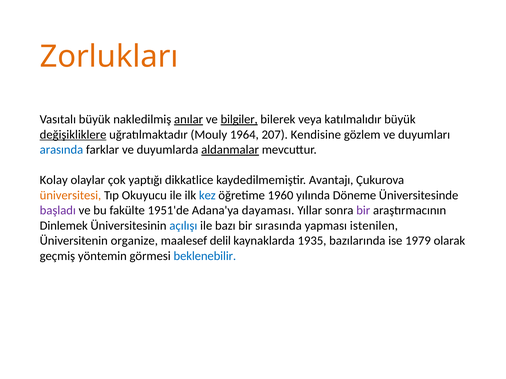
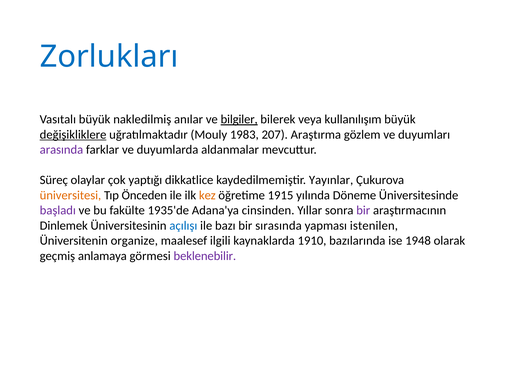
Zorlukları colour: orange -> blue
anılar underline: present -> none
katılmalıdır: katılmalıdır -> kullanılışım
1964: 1964 -> 1983
Kendisine: Kendisine -> Araştırma
arasında colour: blue -> purple
aldanmalar underline: present -> none
Kolay: Kolay -> Süreç
Avantajı: Avantajı -> Yayınlar
Okuyucu: Okuyucu -> Önceden
kez colour: blue -> orange
1960: 1960 -> 1915
1951'de: 1951'de -> 1935'de
dayaması: dayaması -> cinsinden
delil: delil -> ilgili
1935: 1935 -> 1910
1979: 1979 -> 1948
yöntemin: yöntemin -> anlamaya
beklenebilir colour: blue -> purple
